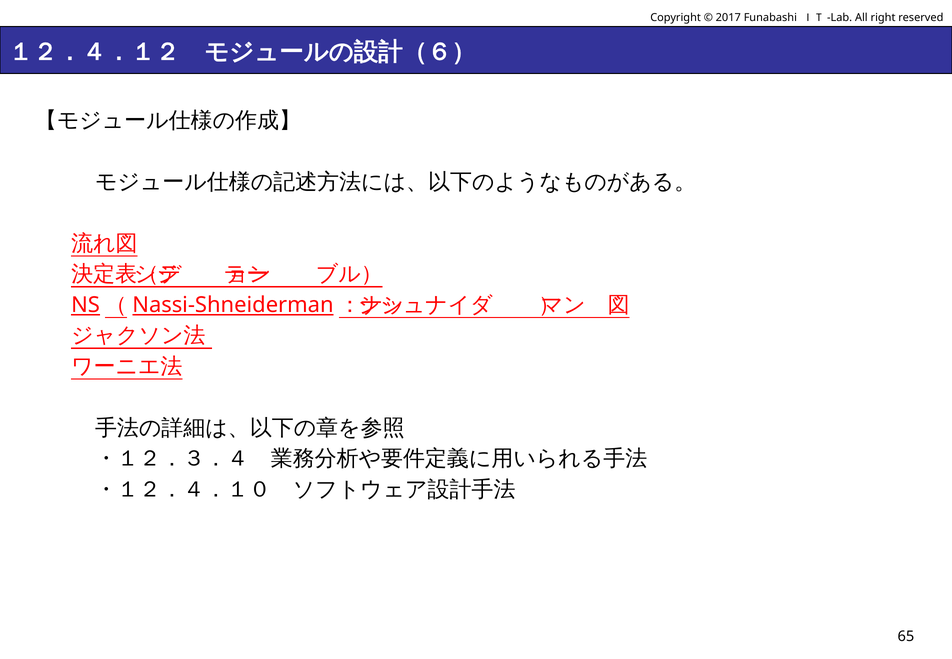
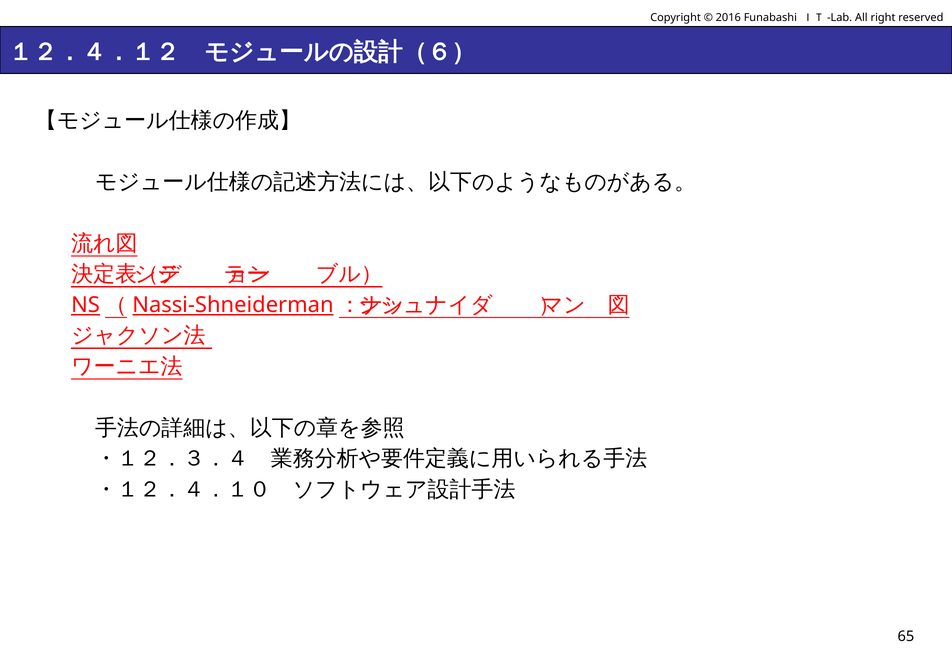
2017: 2017 -> 2016
